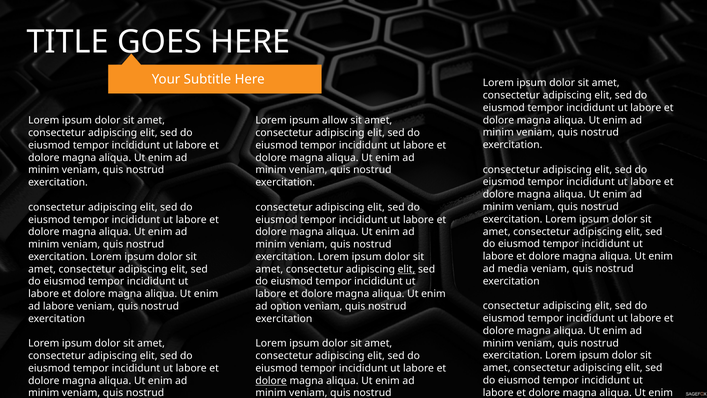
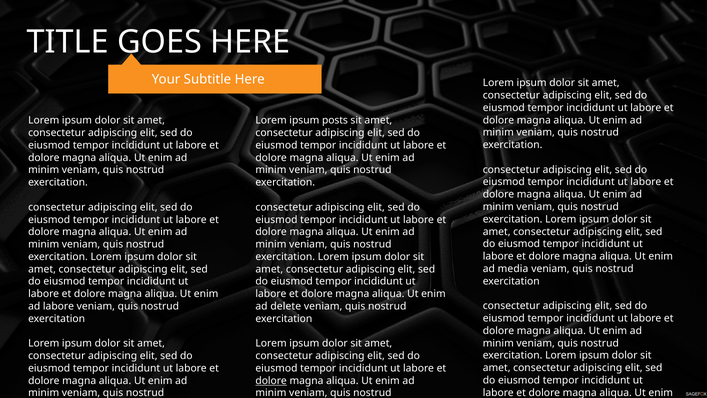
allow: allow -> posts
elit at (406, 269) underline: present -> none
option: option -> delete
